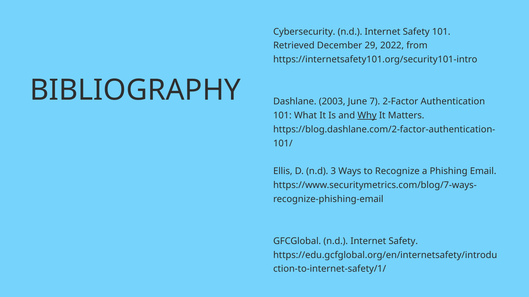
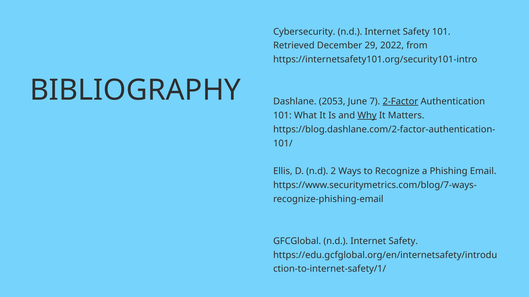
2003: 2003 -> 2053
2-Factor underline: none -> present
3: 3 -> 2
